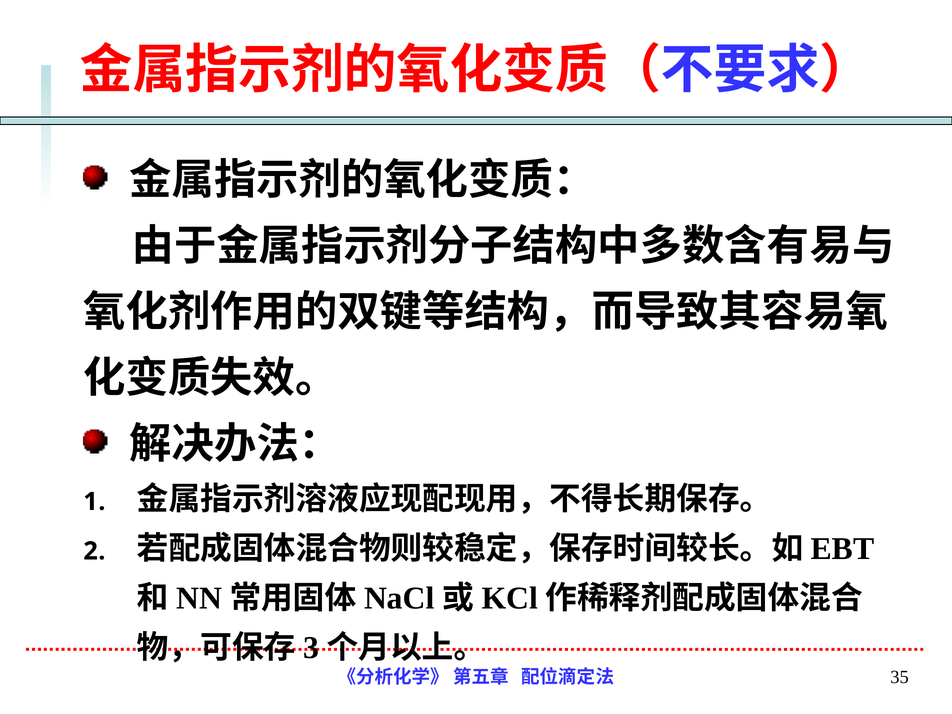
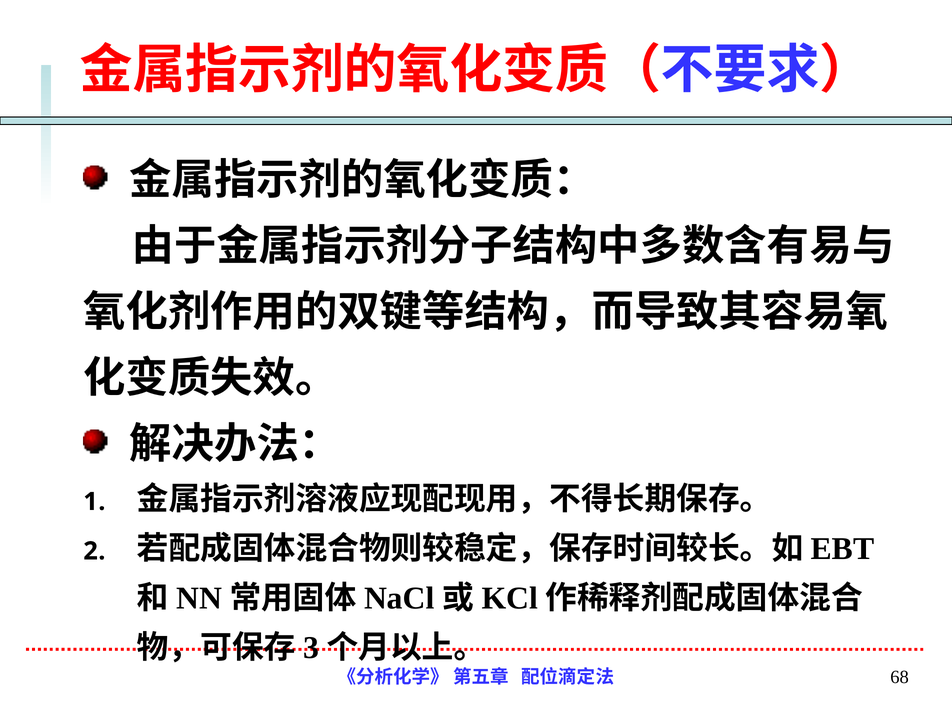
35: 35 -> 68
